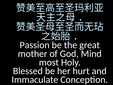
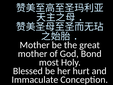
Passion at (35, 45): Passion -> Mother
Mind: Mind -> Bond
